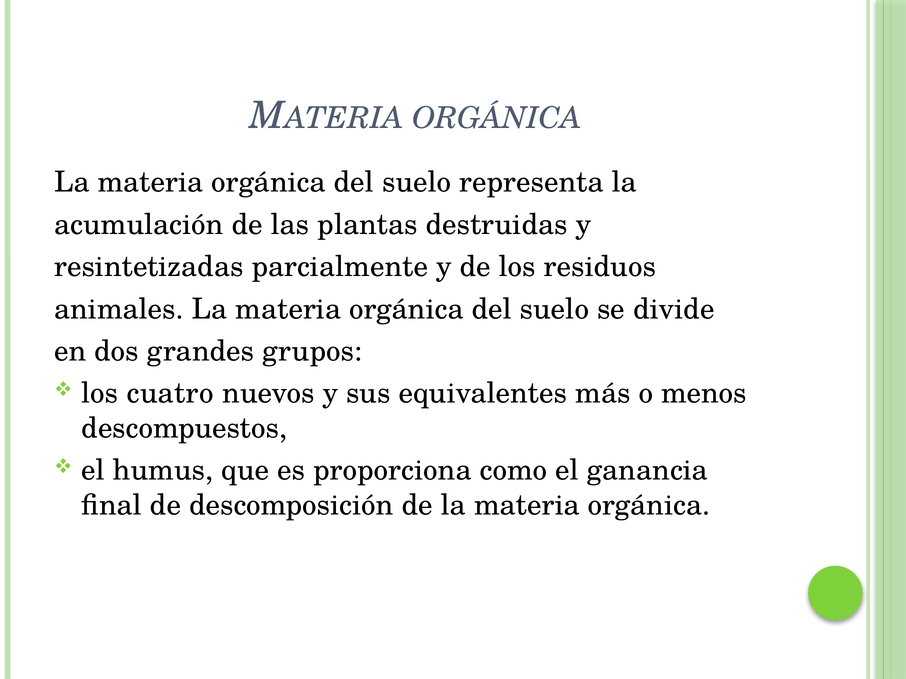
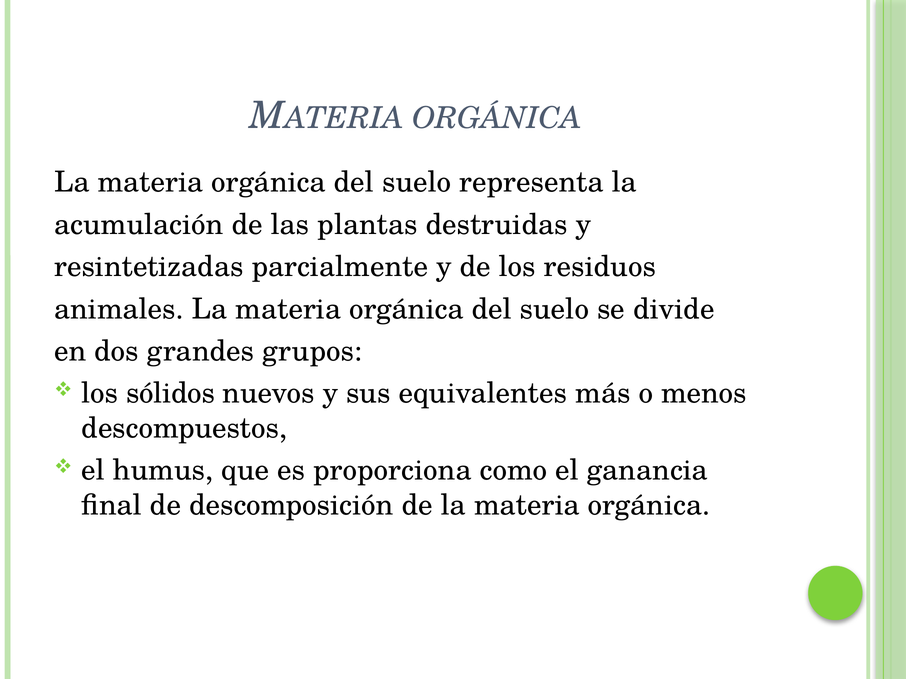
cuatro: cuatro -> sólidos
